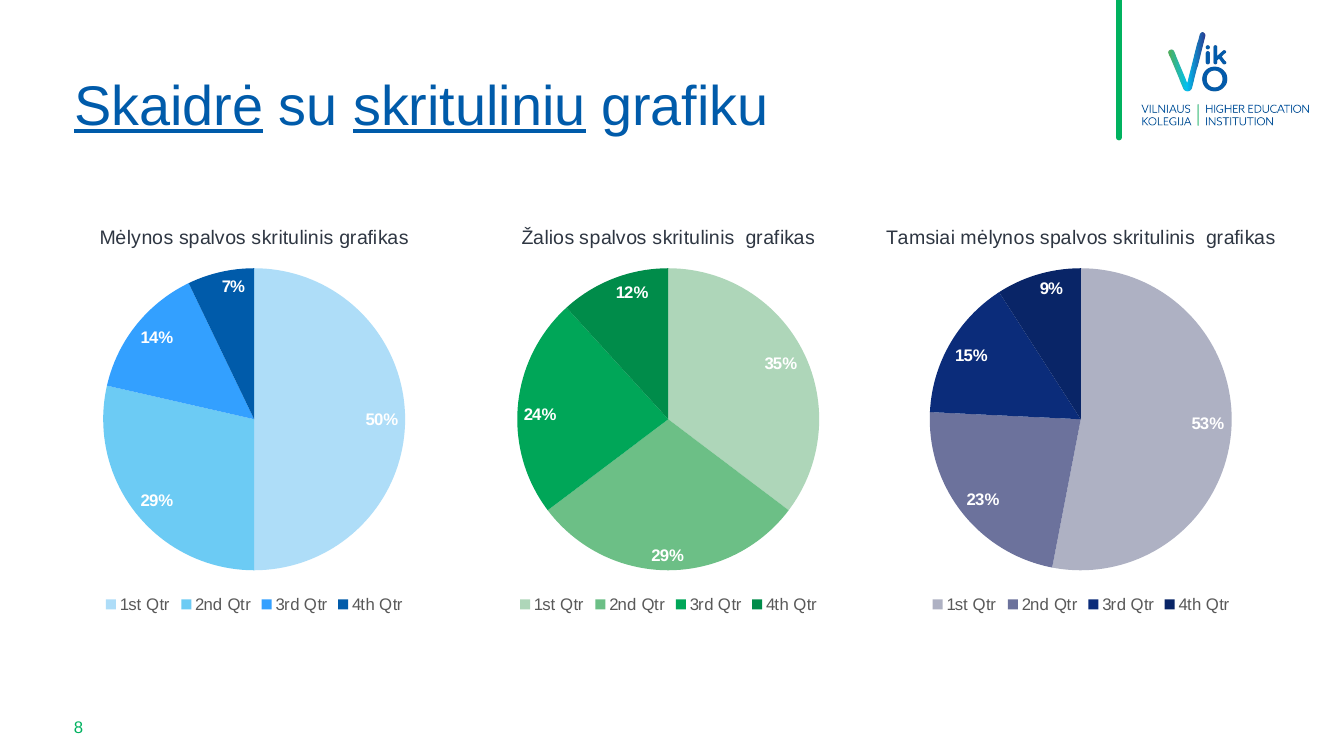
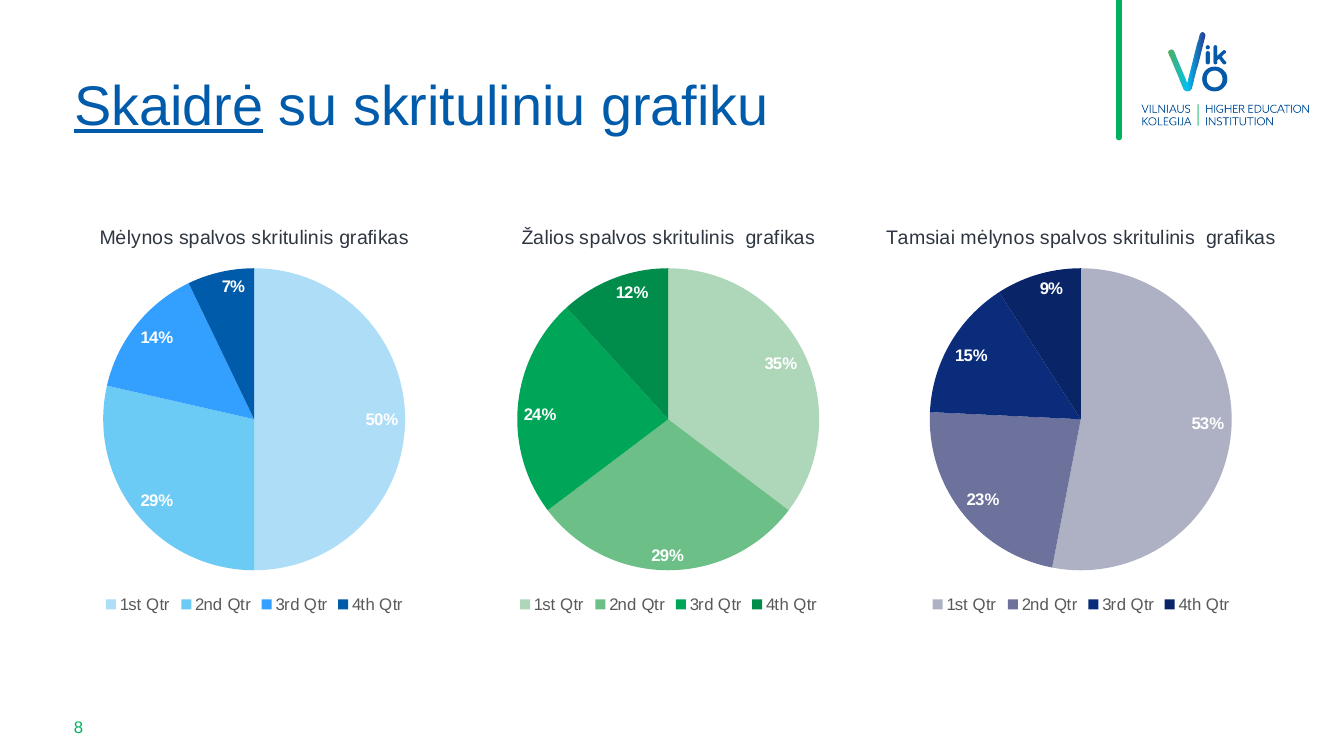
skrituliniu underline: present -> none
